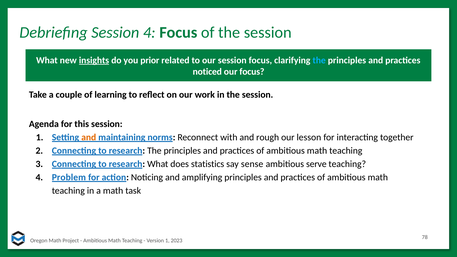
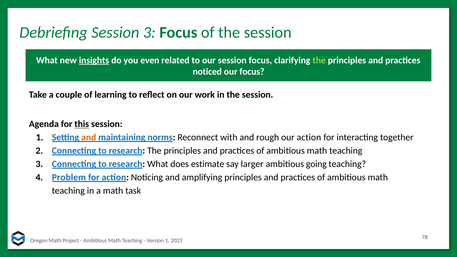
Session 4: 4 -> 3
prior: prior -> even
the at (319, 60) colour: light blue -> light green
this underline: none -> present
our lesson: lesson -> action
statistics: statistics -> estimate
sense: sense -> larger
serve: serve -> going
